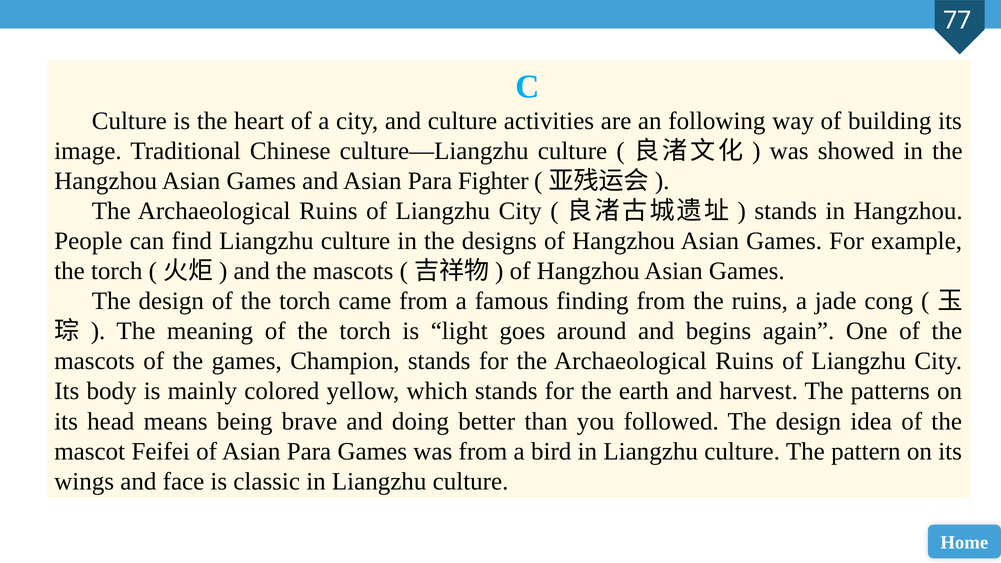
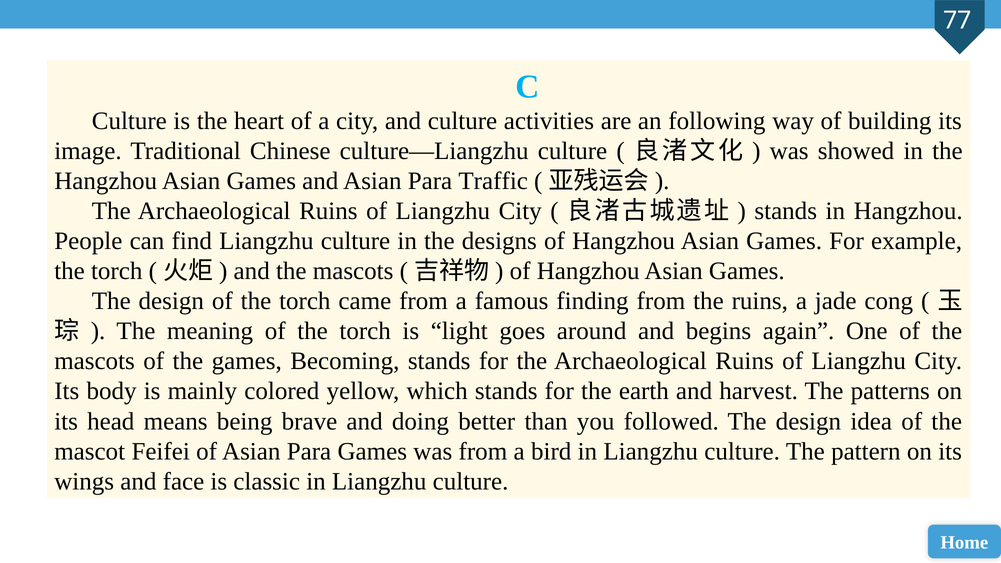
Fighter: Fighter -> Traffic
Champion: Champion -> Becoming
